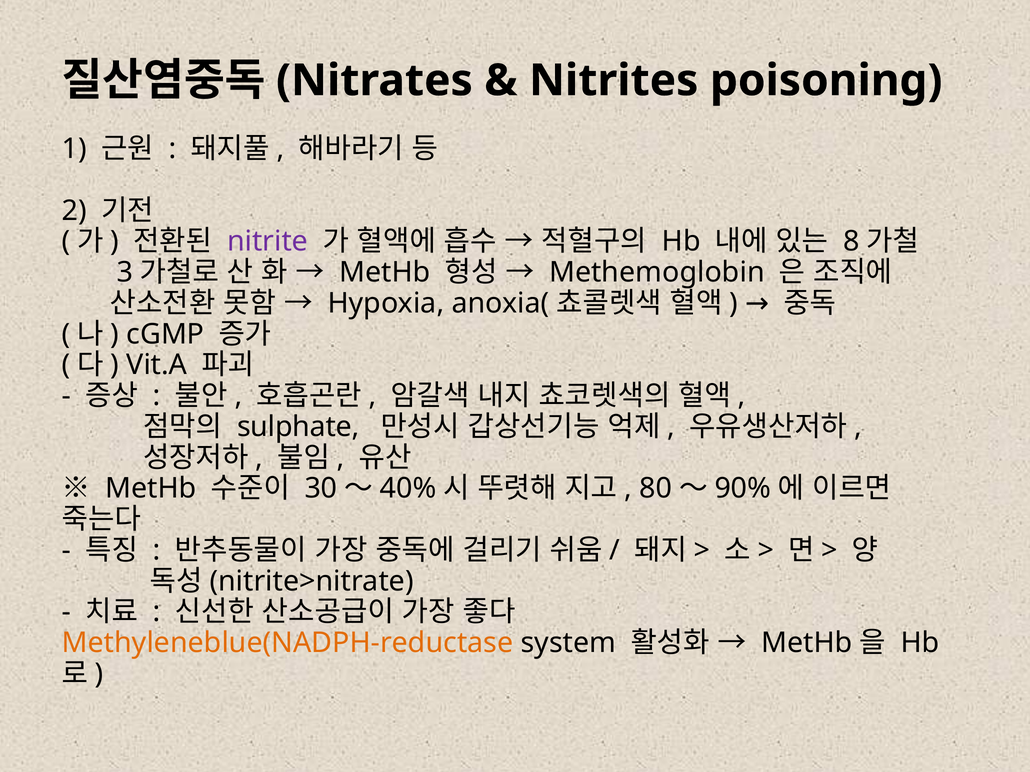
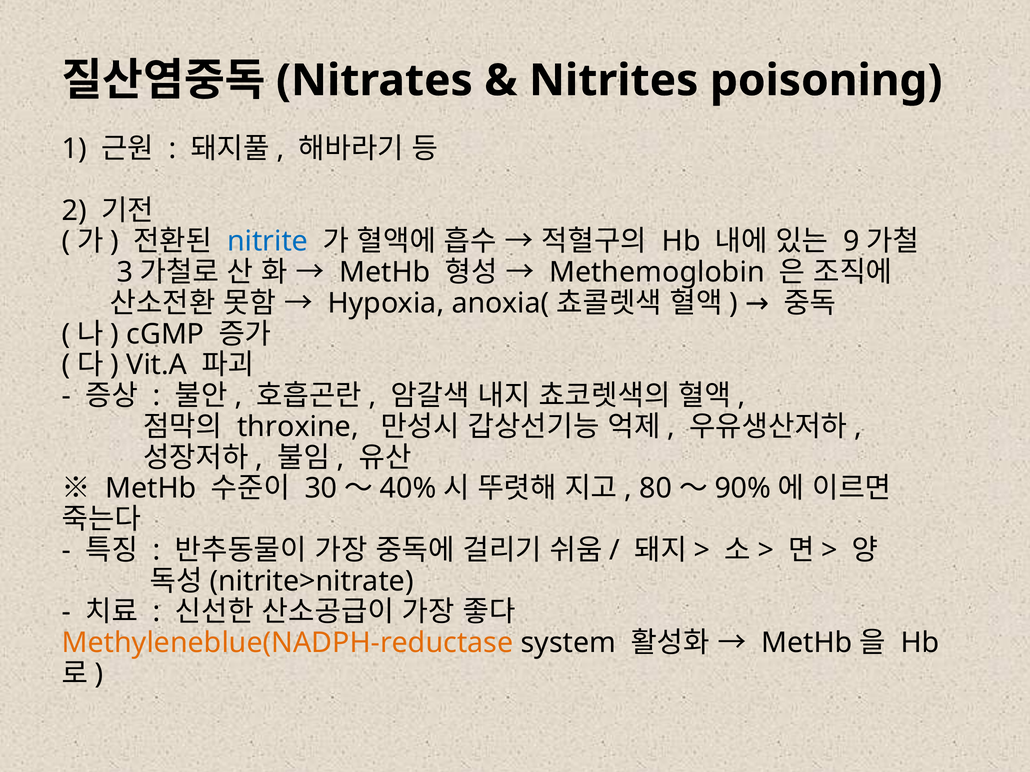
nitrite colour: purple -> blue
8: 8 -> 9
sulphate: sulphate -> throxine
